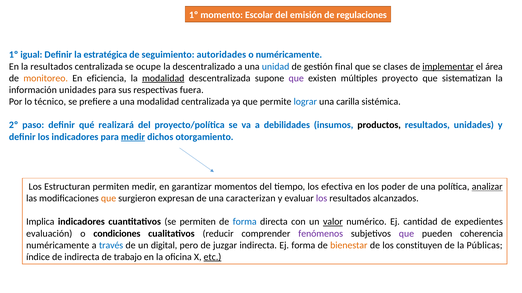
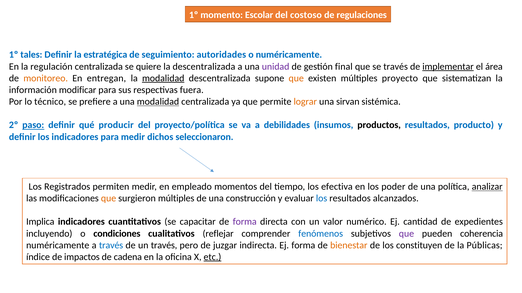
emisión: emisión -> costoso
igual: igual -> tales
la resultados: resultados -> regulación
ocupe: ocupe -> quiere
la descentralizado: descentralizado -> descentralizada
unidad colour: blue -> purple
se clases: clases -> través
eficiencia: eficiencia -> entregan
que at (296, 78) colour: purple -> orange
información unidades: unidades -> modificar
modalidad at (158, 102) underline: none -> present
lograr colour: blue -> orange
carilla: carilla -> sirvan
paso underline: none -> present
realizará: realizará -> producir
resultados unidades: unidades -> producto
medir at (133, 137) underline: present -> none
otorgamiento: otorgamiento -> seleccionaron
Estructuran: Estructuran -> Registrados
garantizar: garantizar -> empleado
surgieron expresan: expresan -> múltiples
caracterizan: caracterizan -> construcción
los at (322, 199) colour: purple -> blue
se permiten: permiten -> capacitar
forma at (245, 222) colour: blue -> purple
valor underline: present -> none
evaluación: evaluación -> incluyendo
reducir: reducir -> reflejar
fenómenos colour: purple -> blue
un digital: digital -> través
de indirecta: indirecta -> impactos
trabajo: trabajo -> cadena
